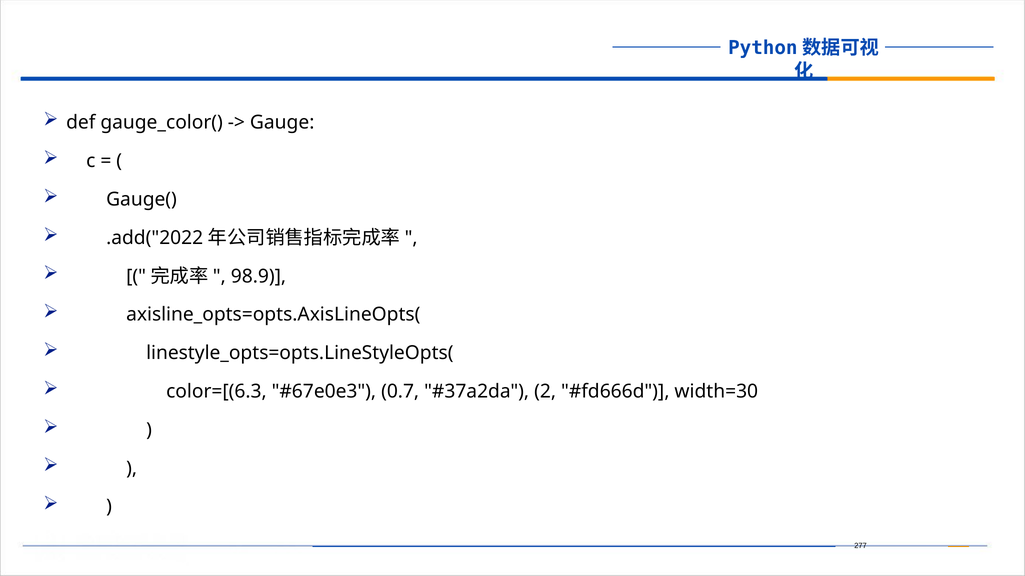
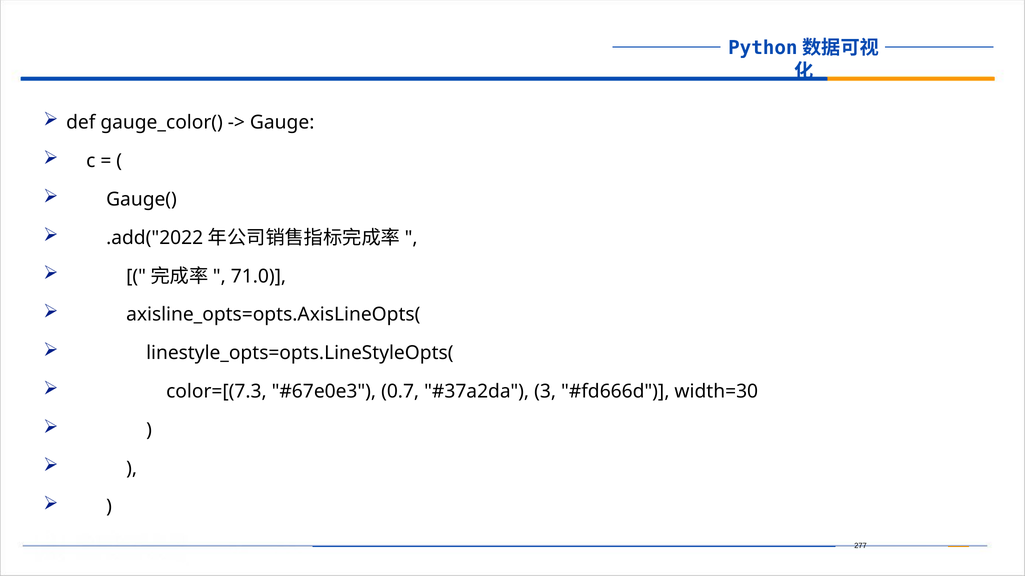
98.9: 98.9 -> 71.0
color=[(6.3: color=[(6.3 -> color=[(7.3
2: 2 -> 3
